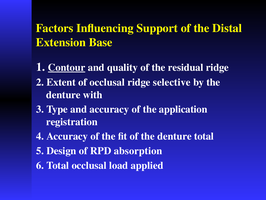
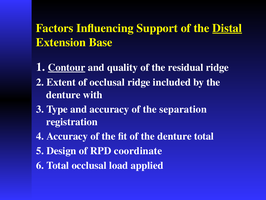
Distal underline: none -> present
selective: selective -> included
application: application -> separation
absorption: absorption -> coordinate
